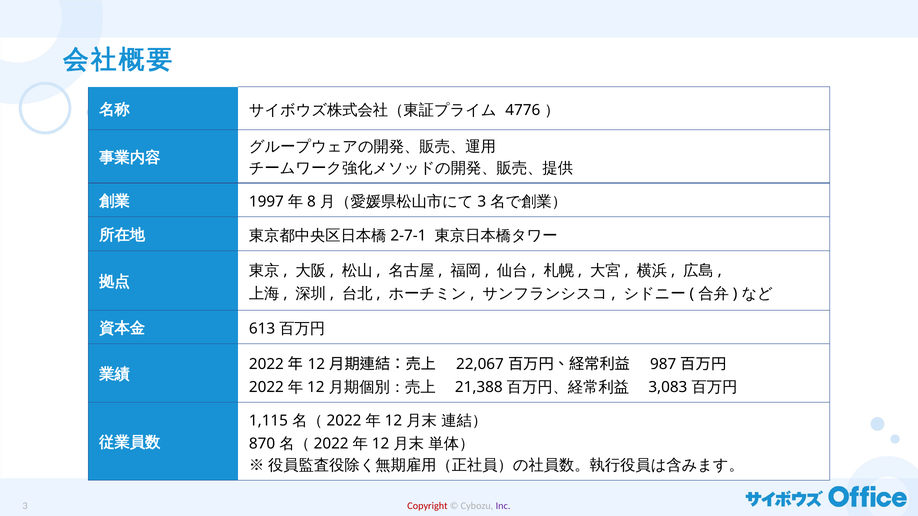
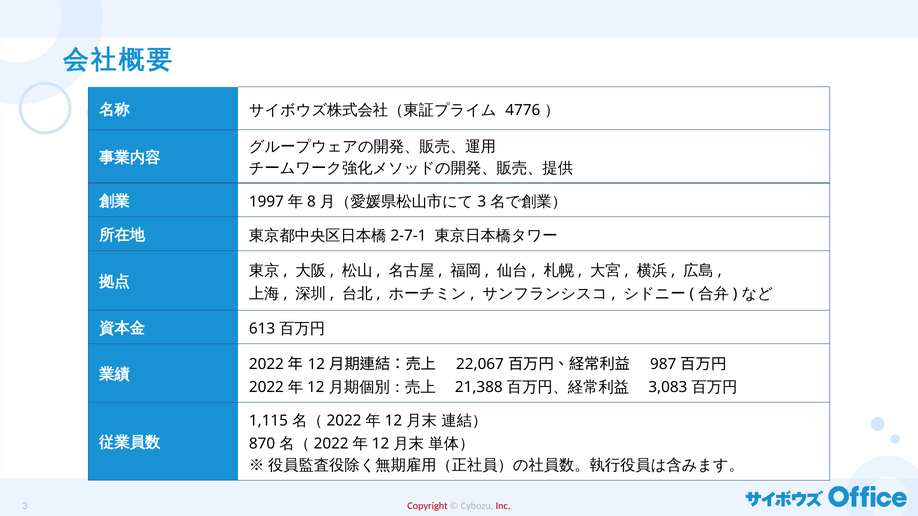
Inc colour: purple -> red
